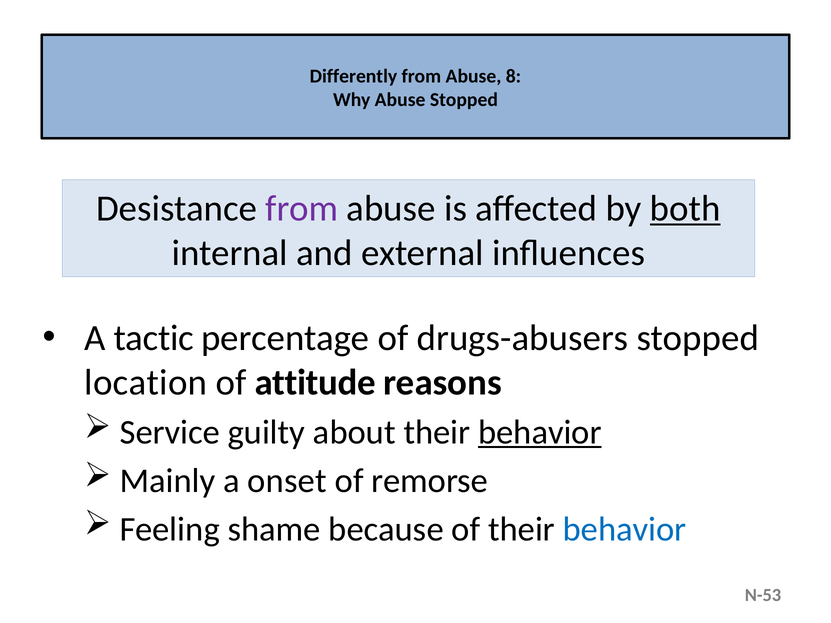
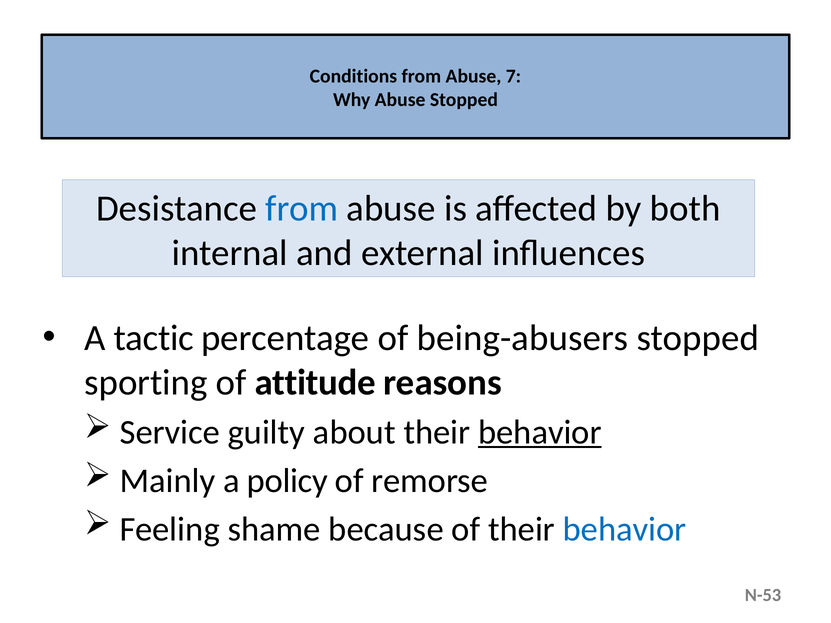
Differently: Differently -> Conditions
8: 8 -> 7
from at (302, 209) colour: purple -> blue
both underline: present -> none
drugs-abusers: drugs-abusers -> being-abusers
location: location -> sporting
onset: onset -> policy
